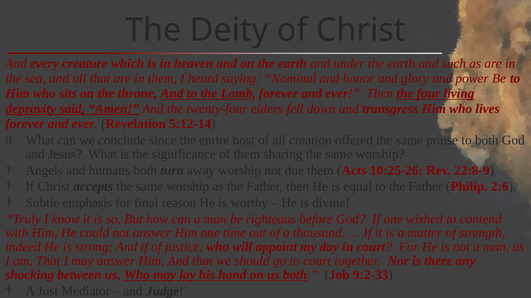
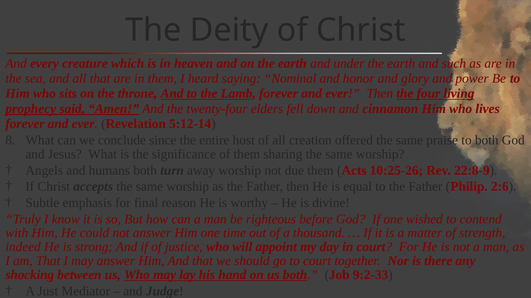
depravity: depravity -> prophecy
transgress: transgress -> cinnamon
